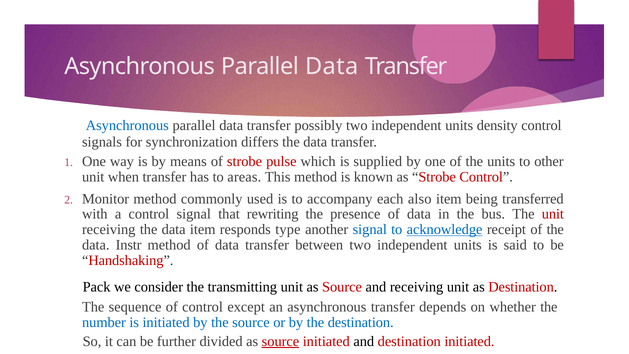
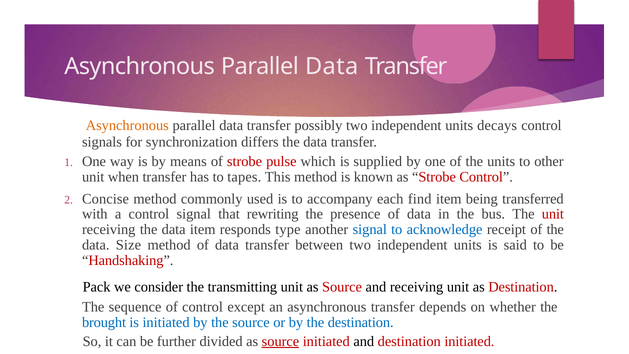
Asynchronous at (127, 125) colour: blue -> orange
density: density -> decays
areas: areas -> tapes
Monitor: Monitor -> Concise
also: also -> find
acknowledge underline: present -> none
Instr: Instr -> Size
number: number -> brought
